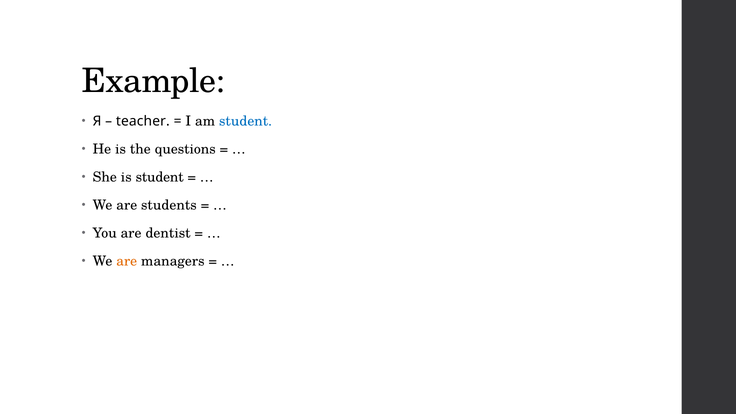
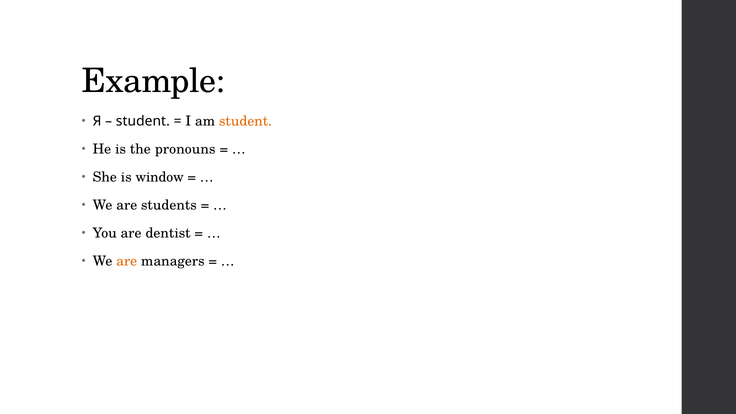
teacher at (143, 121): teacher -> student
student at (246, 121) colour: blue -> orange
questions: questions -> pronouns
is student: student -> window
